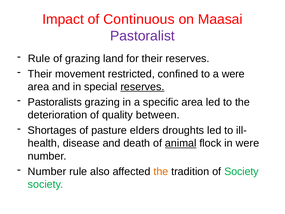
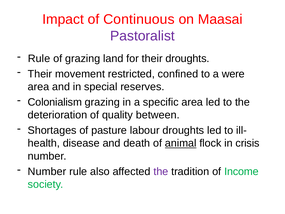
their reserves: reserves -> droughts
reserves at (142, 87) underline: present -> none
Pastoralists: Pastoralists -> Colonialism
elders: elders -> labour
in were: were -> crisis
the at (161, 171) colour: orange -> purple
of Society: Society -> Income
